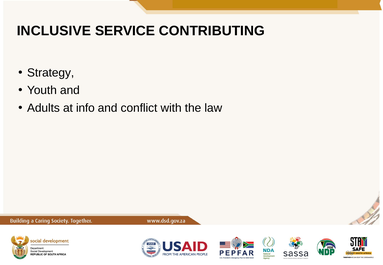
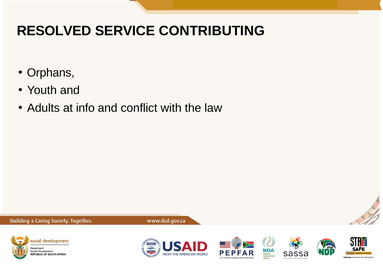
INCLUSIVE: INCLUSIVE -> RESOLVED
Strategy: Strategy -> Orphans
